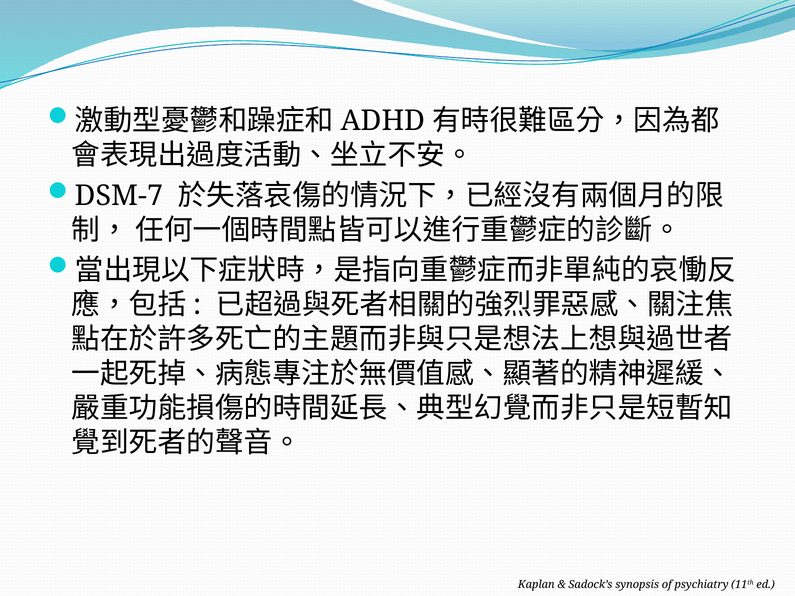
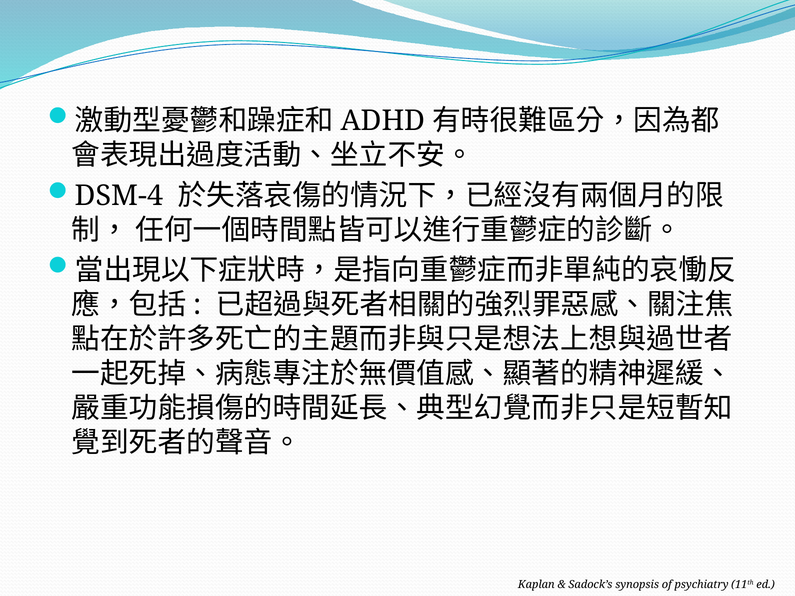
DSM-7: DSM-7 -> DSM-4
